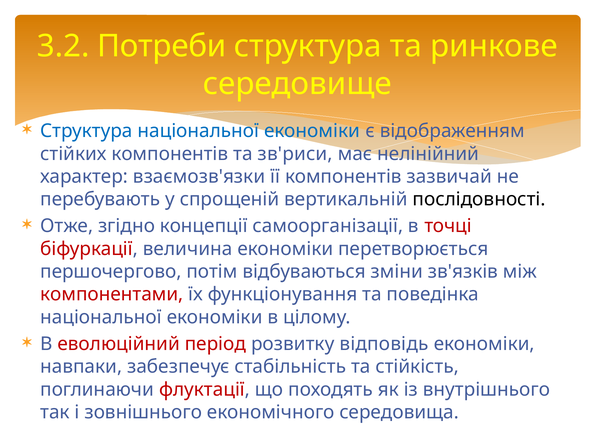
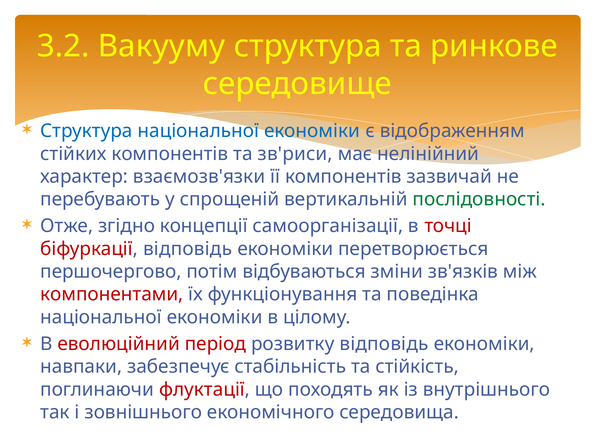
Потреби: Потреби -> Вакууму
послідовності colour: black -> green
біфуркації величина: величина -> відповідь
